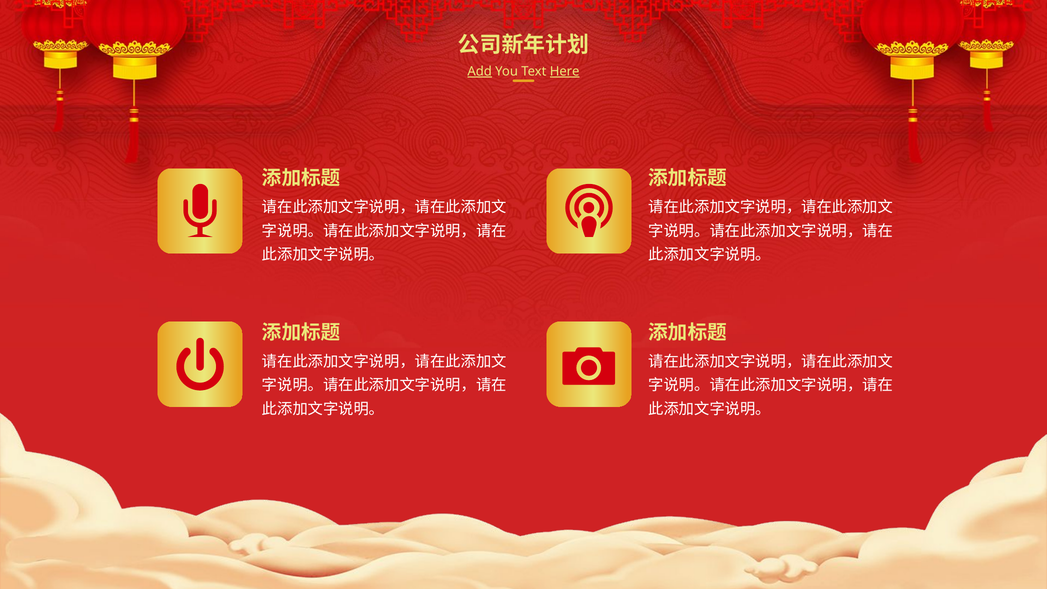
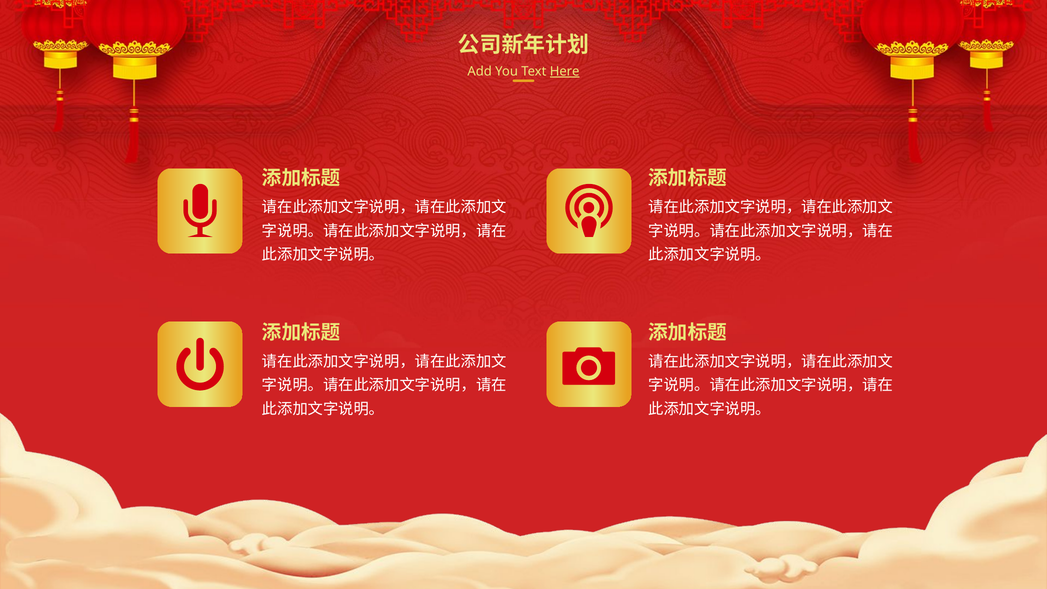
Add underline: present -> none
